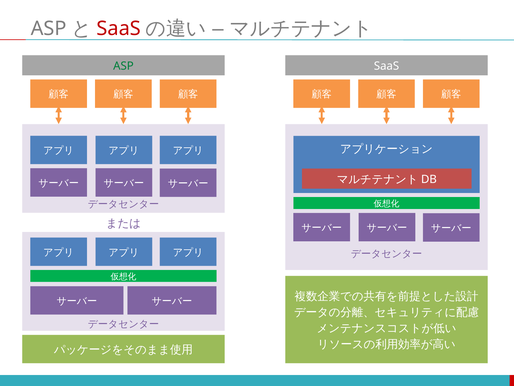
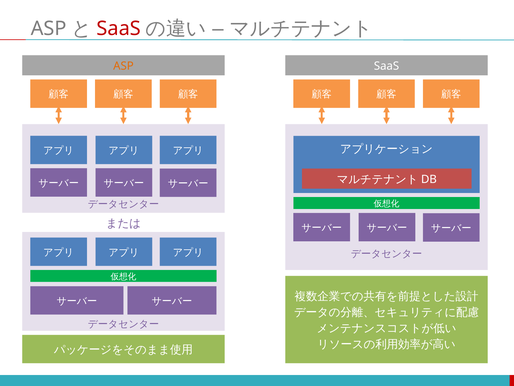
ASP at (123, 66) colour: green -> orange
